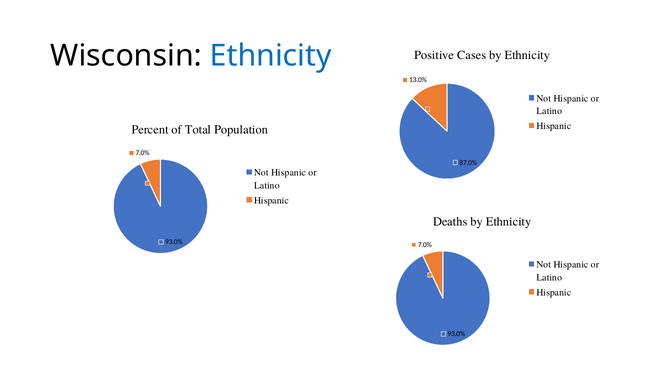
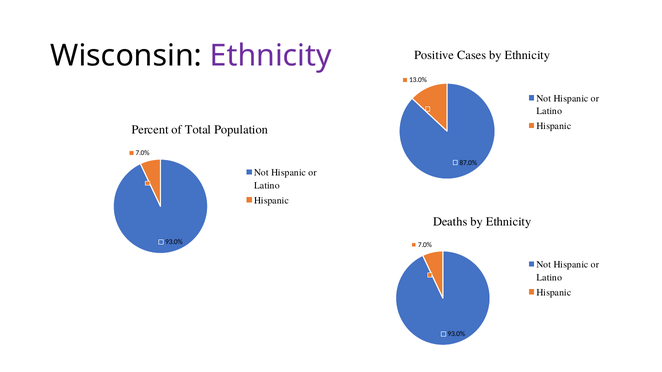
Ethnicity at (271, 56) colour: blue -> purple
